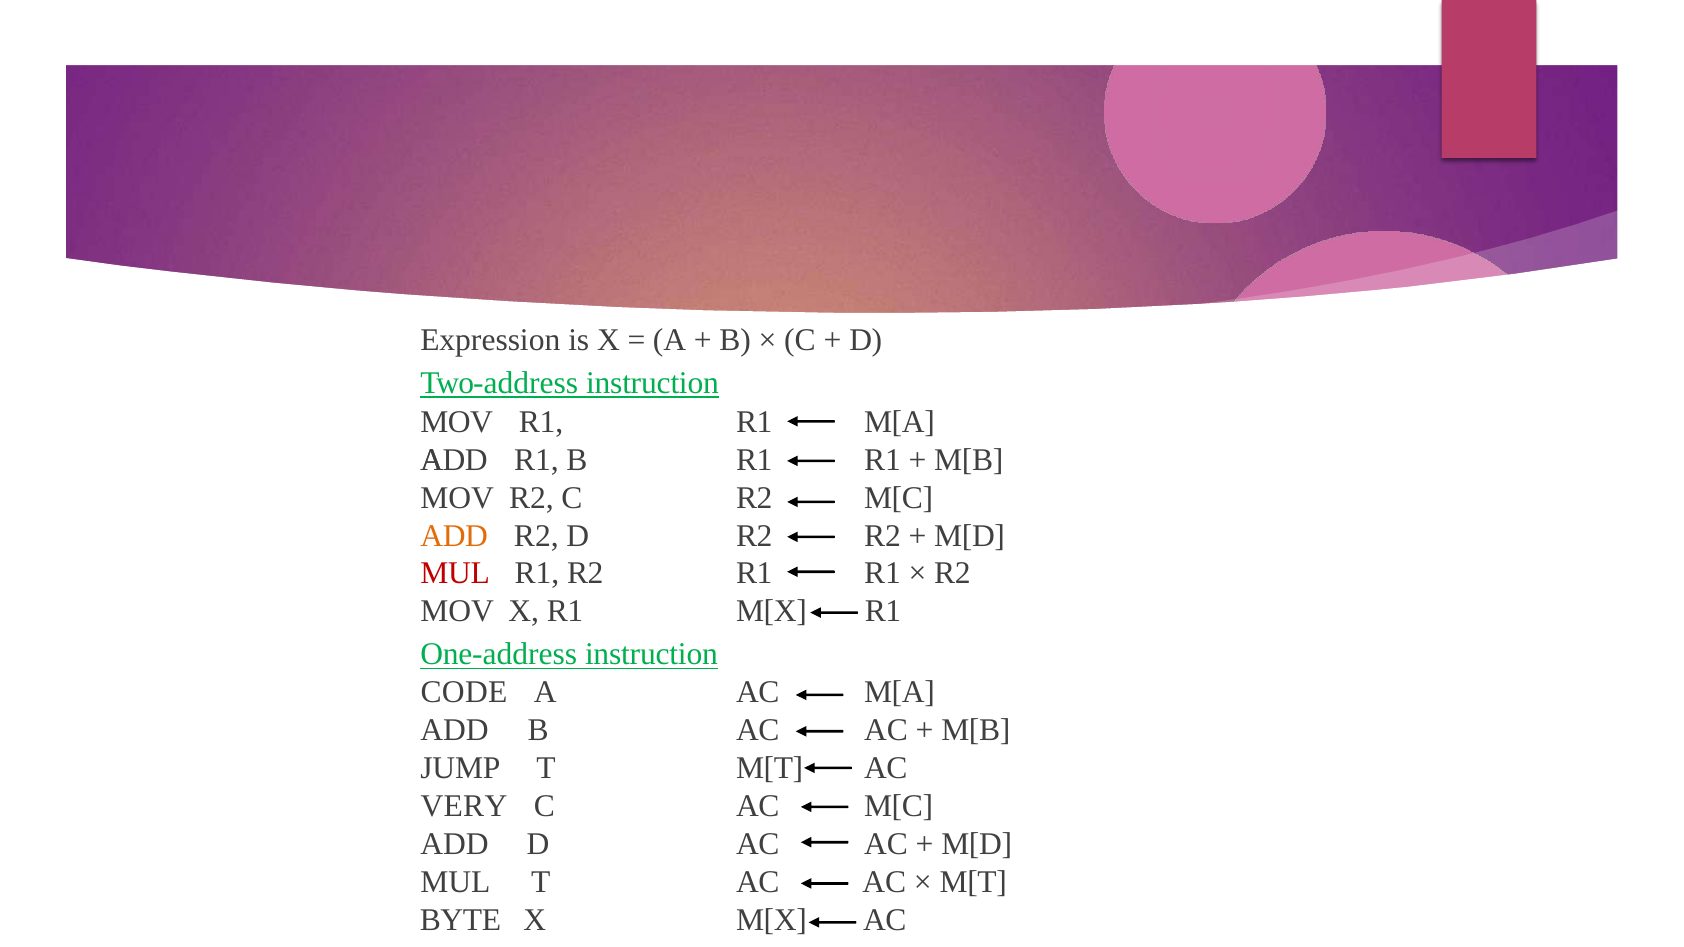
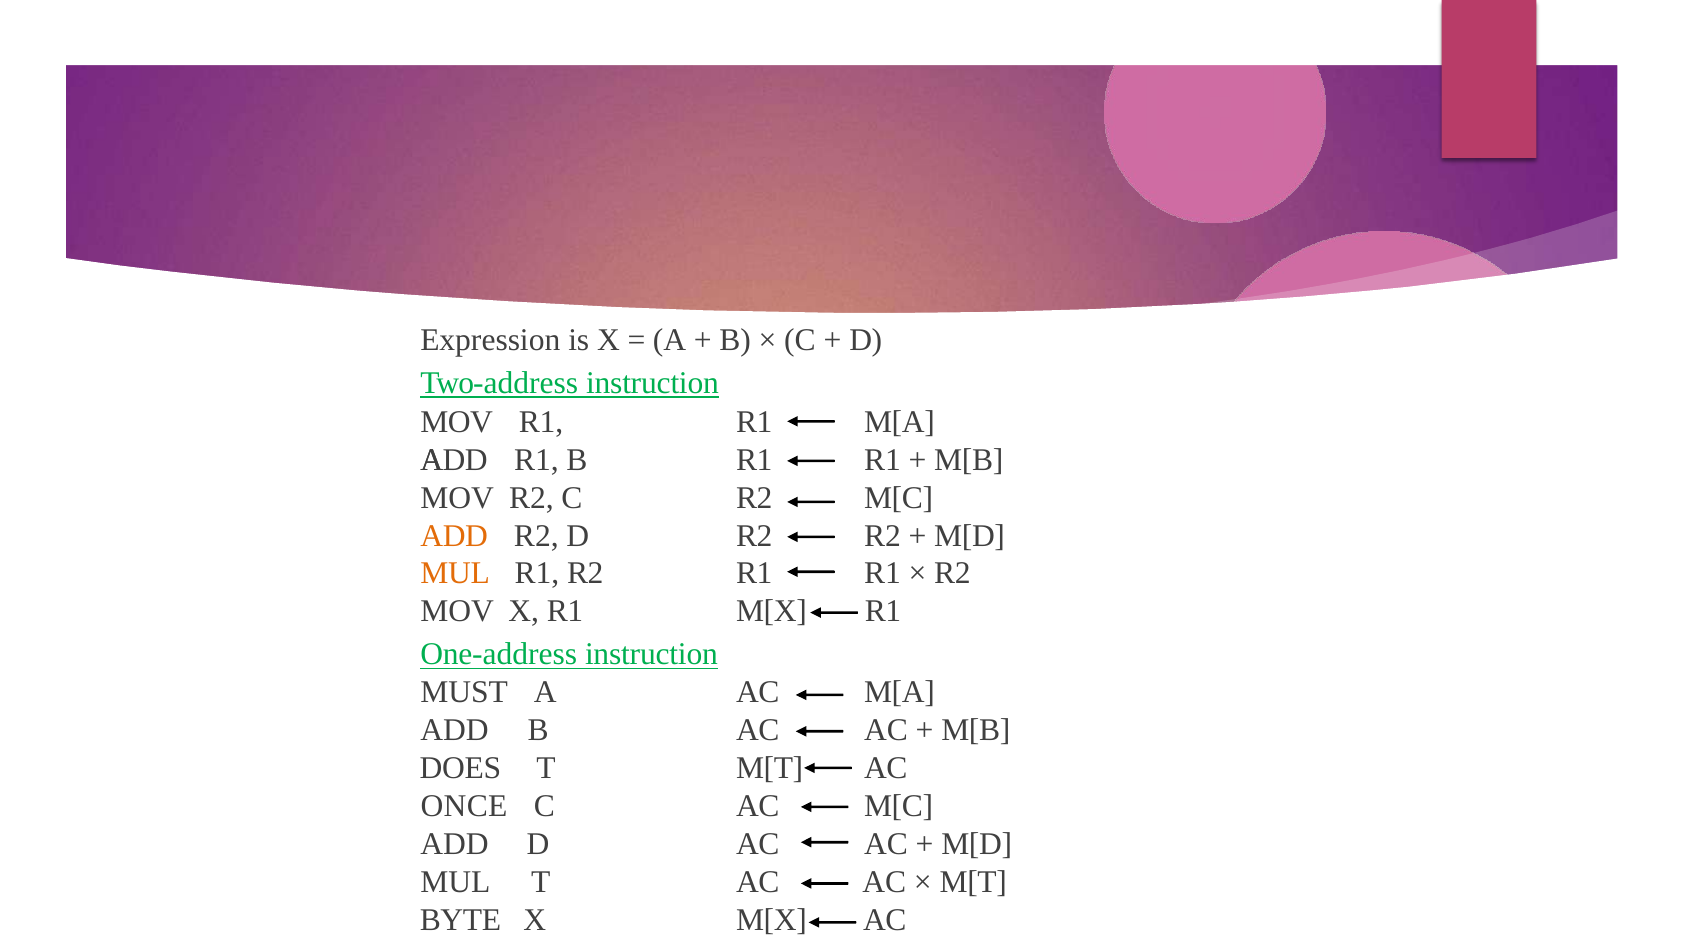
MUL at (455, 574) colour: red -> orange
CODE: CODE -> MUST
JUMP: JUMP -> DOES
VERY: VERY -> ONCE
